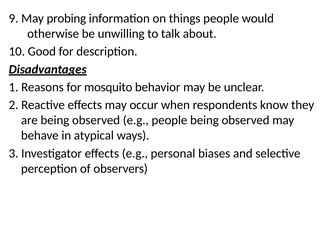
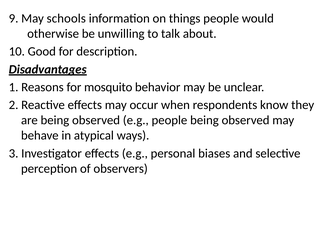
probing: probing -> schools
